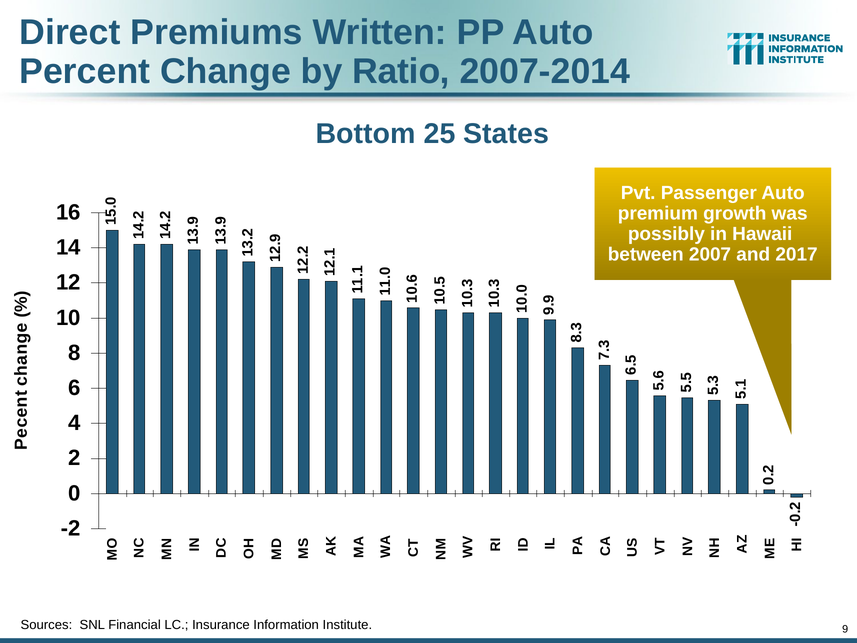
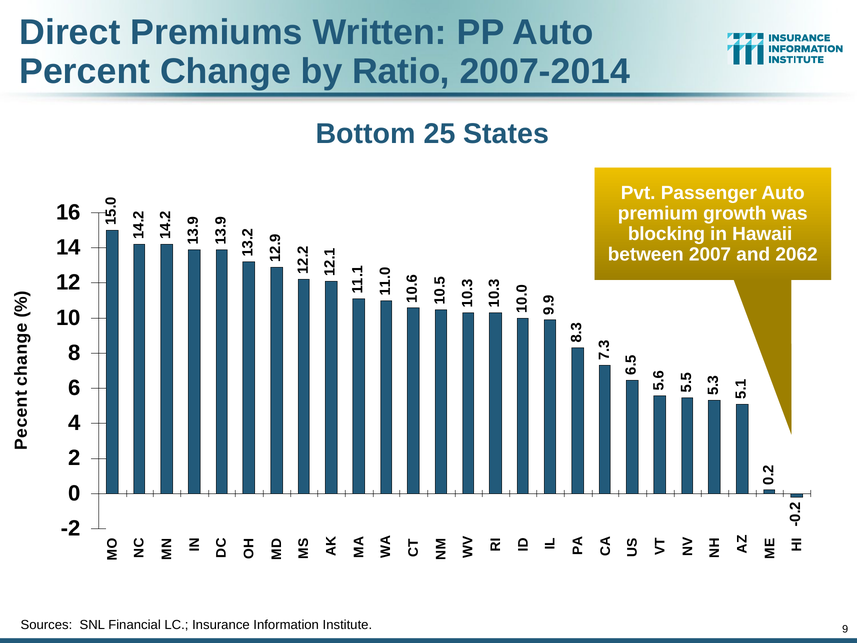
possibly: possibly -> blocking
2017: 2017 -> 2062
